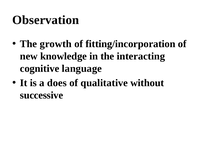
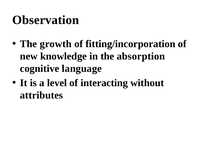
interacting: interacting -> absorption
does: does -> level
qualitative: qualitative -> interacting
successive: successive -> attributes
